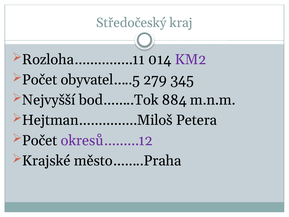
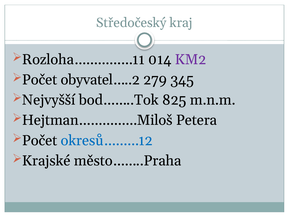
obyvatel…..5: obyvatel…..5 -> obyvatel…..2
884: 884 -> 825
okresů………12 colour: purple -> blue
